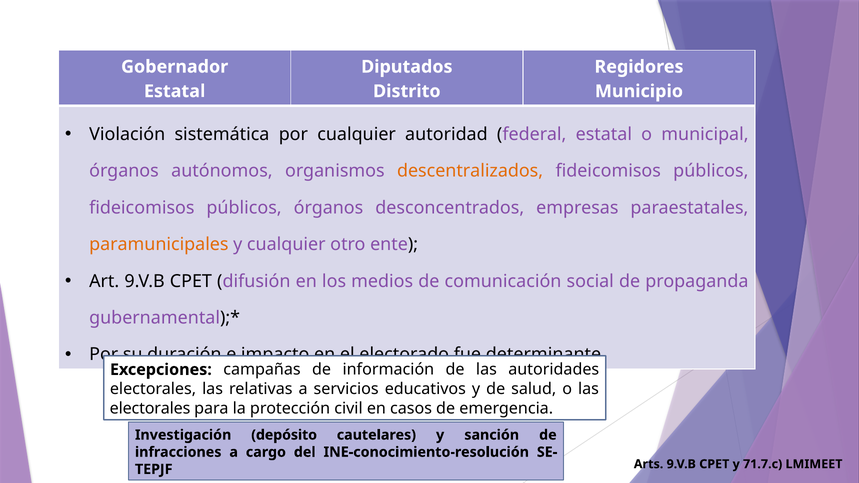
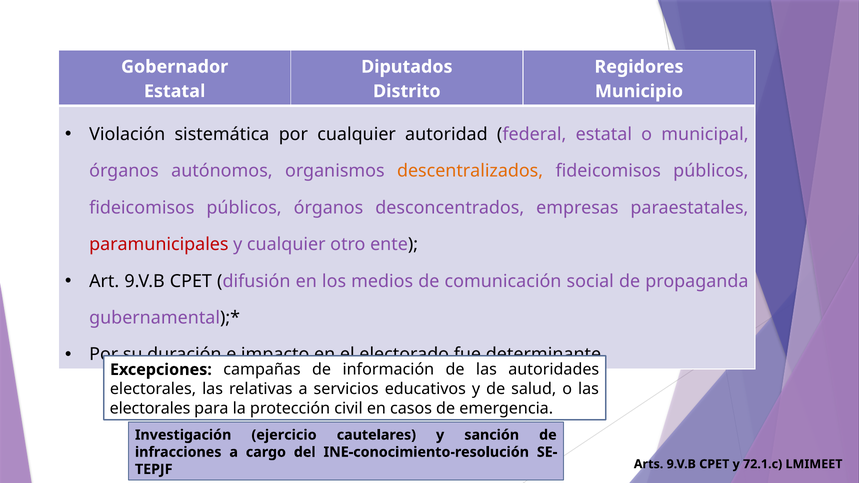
paramunicipales colour: orange -> red
depósito: depósito -> ejercicio
71.7.c: 71.7.c -> 72.1.c
